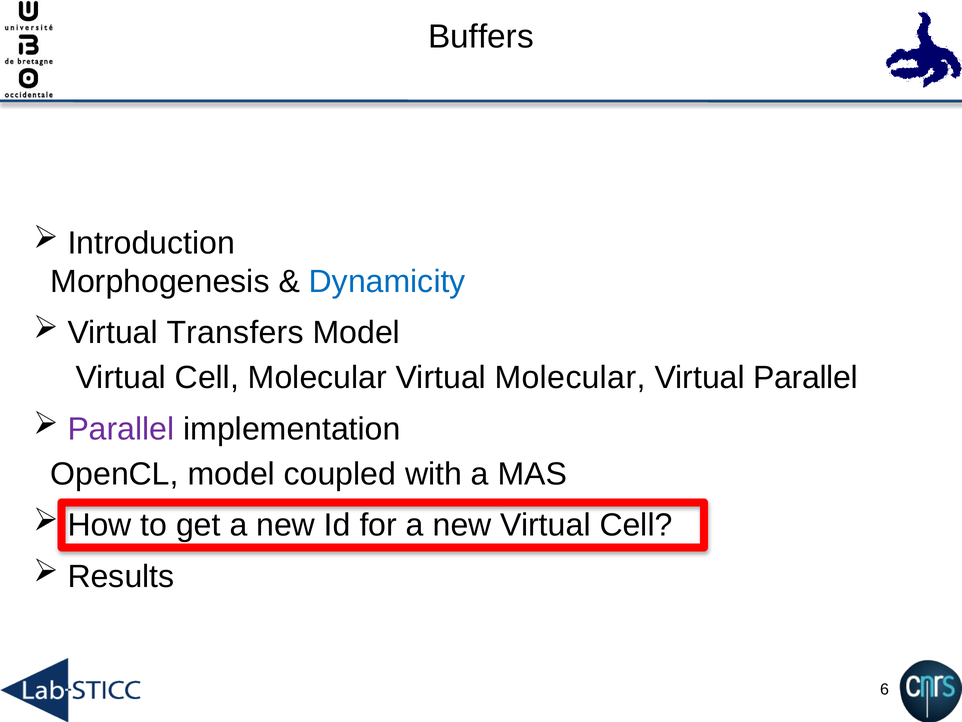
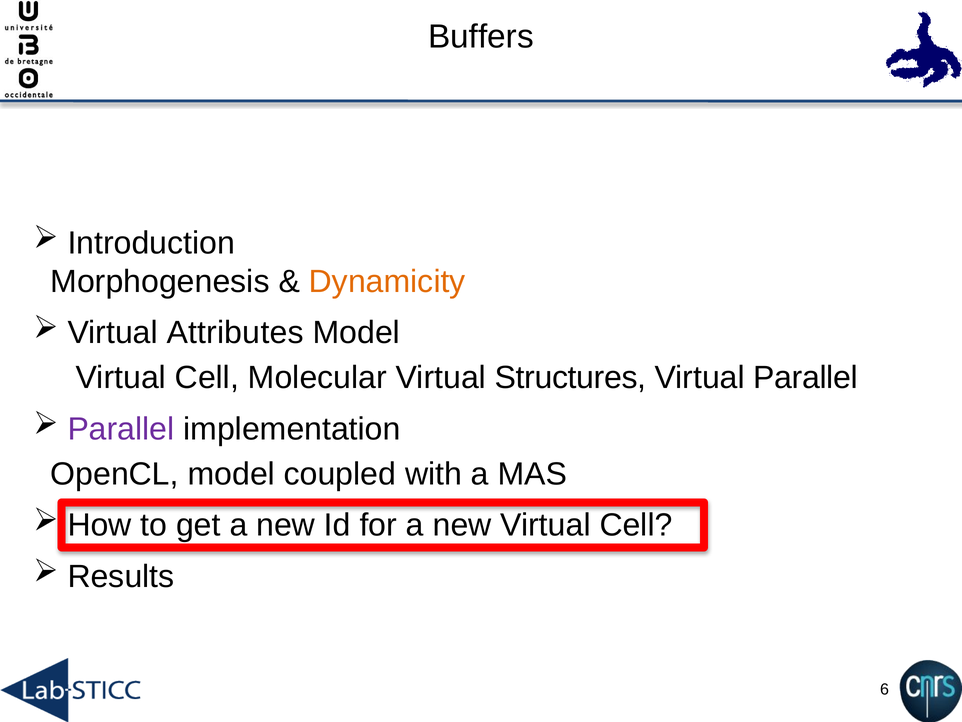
Dynamicity colour: blue -> orange
Transfers: Transfers -> Attributes
Virtual Molecular: Molecular -> Structures
